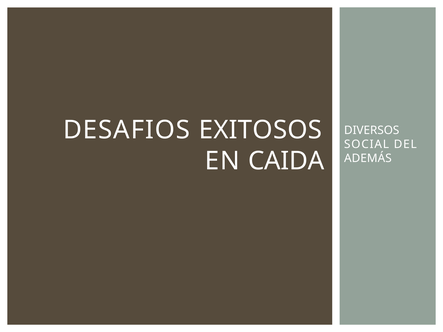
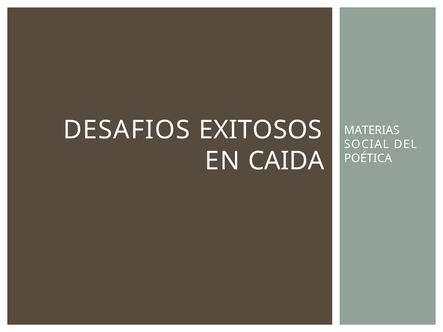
DIVERSOS: DIVERSOS -> MATERIAS
ADEMÁS: ADEMÁS -> POÉTICA
